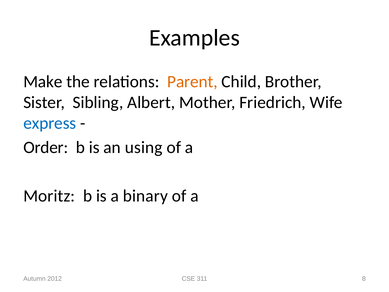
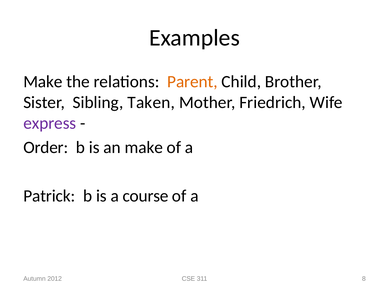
Albert: Albert -> Taken
express colour: blue -> purple
an using: using -> make
Moritz: Moritz -> Patrick
binary: binary -> course
